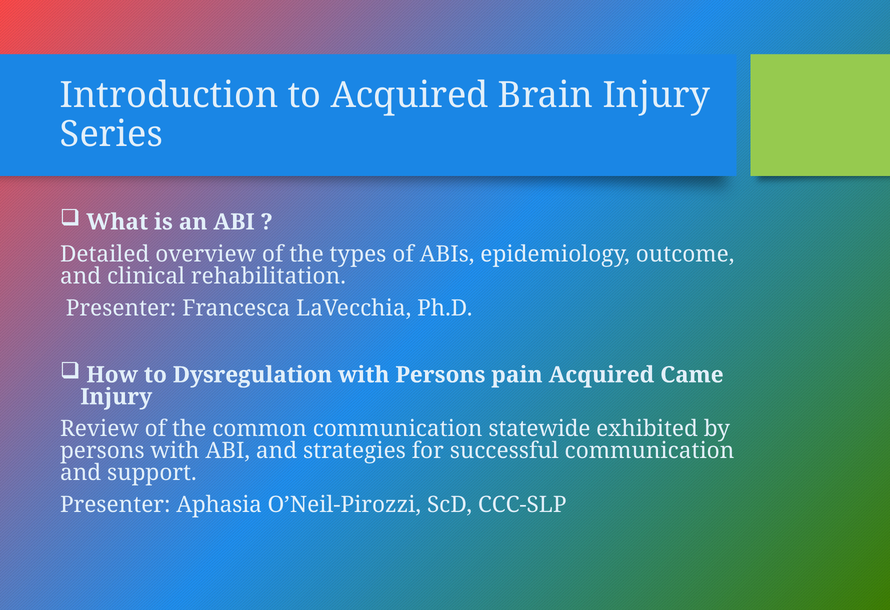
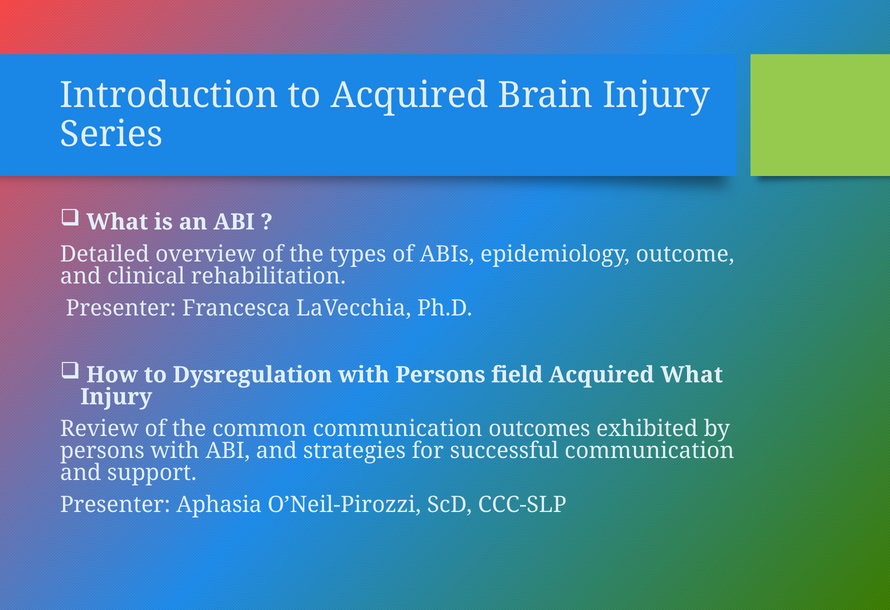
pain: pain -> field
Acquired Came: Came -> What
statewide: statewide -> outcomes
